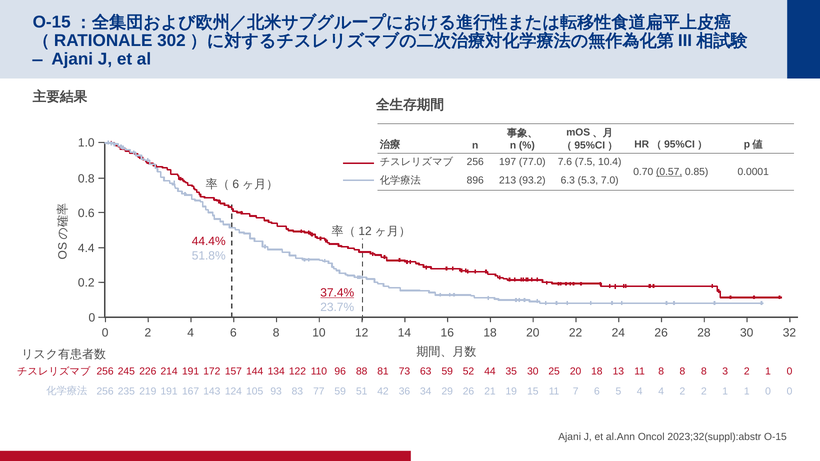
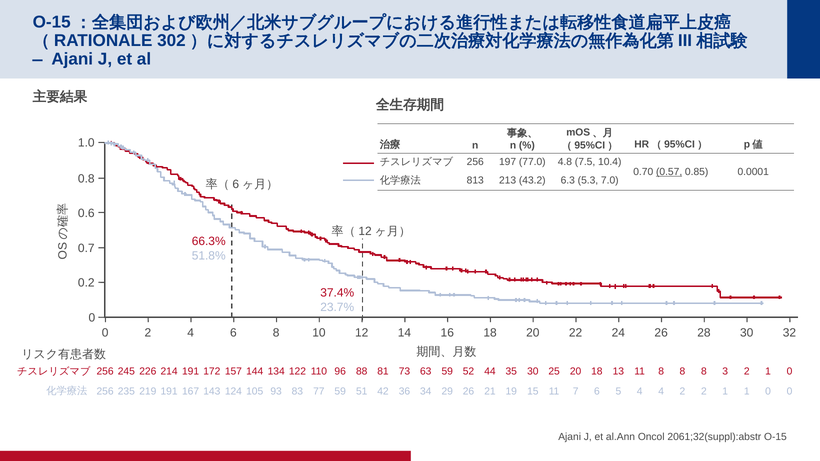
7.6: 7.6 -> 4.8
896: 896 -> 813
93.2: 93.2 -> 43.2
44.4%: 44.4% -> 66.3%
4.4: 4.4 -> 0.7
37.4% underline: present -> none
2023;32(suppl):abstr: 2023;32(suppl):abstr -> 2061;32(suppl):abstr
